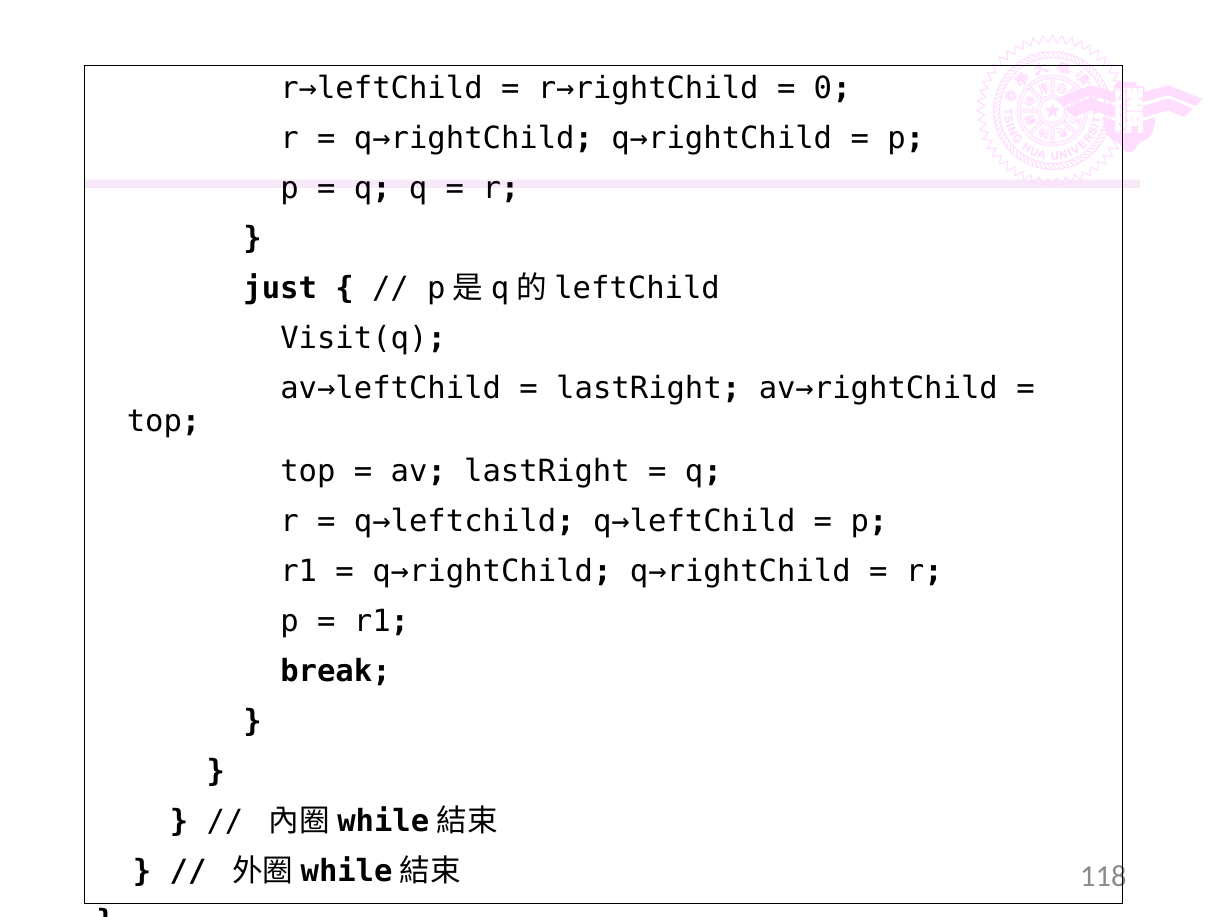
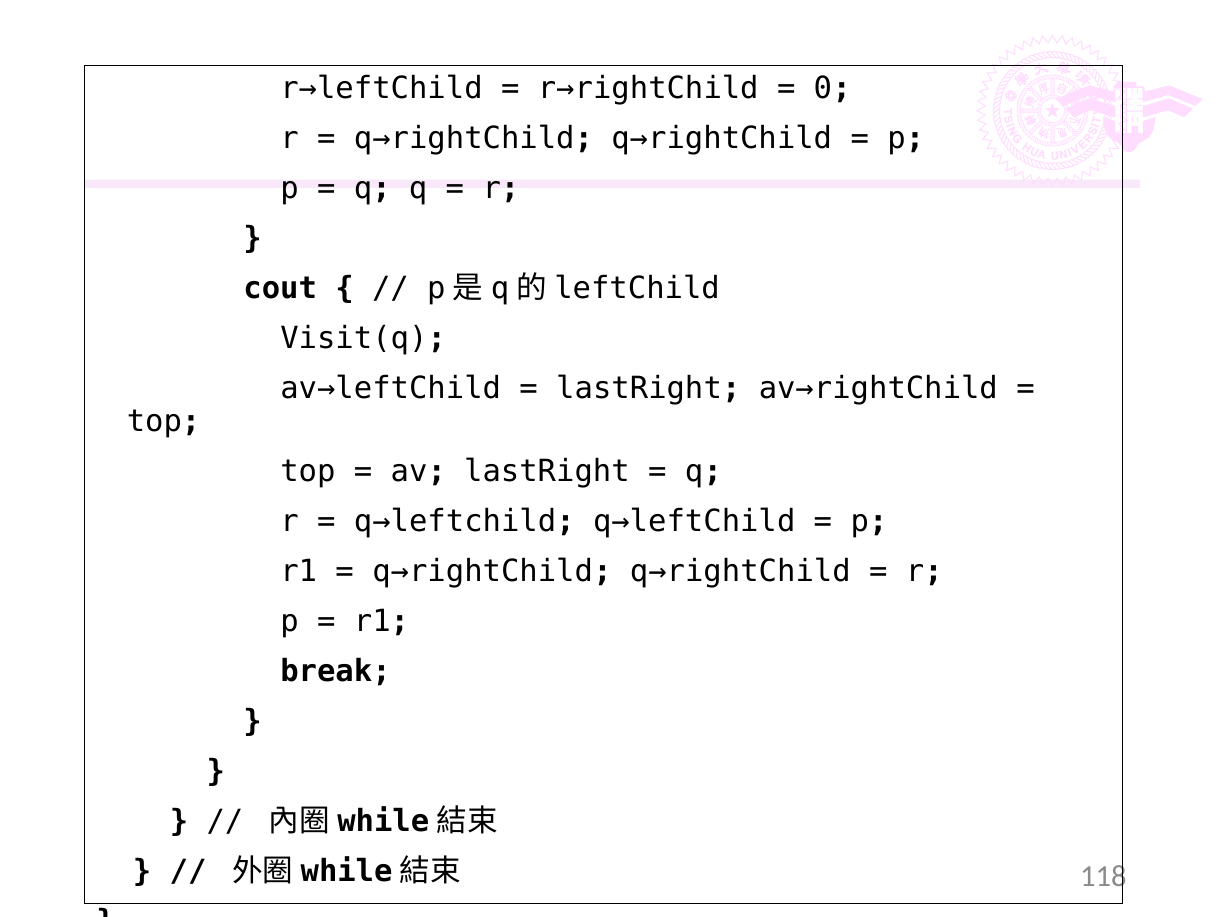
just: just -> cout
